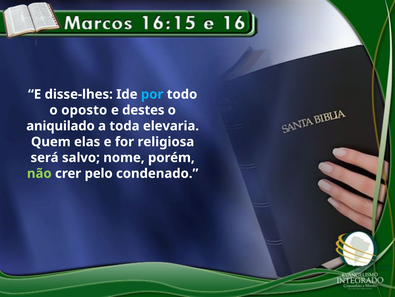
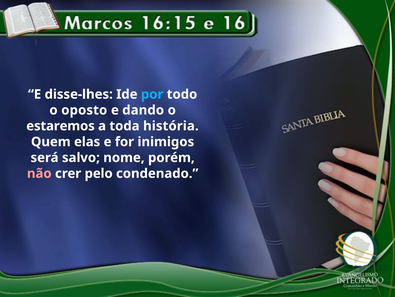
destes: destes -> dando
aniquilado: aniquilado -> estaremos
elevaria: elevaria -> história
religiosa: religiosa -> inimigos
não colour: light green -> pink
